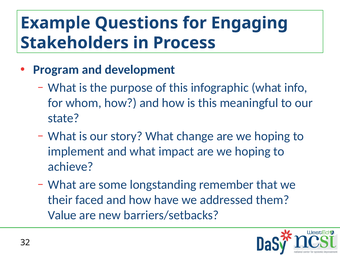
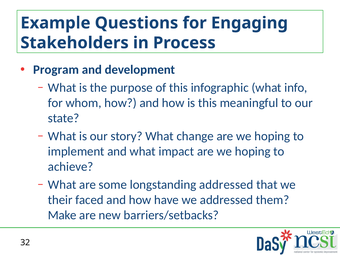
longstanding remember: remember -> addressed
Value: Value -> Make
